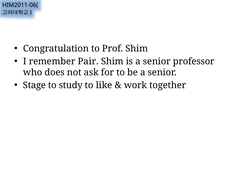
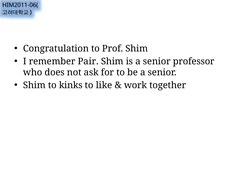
Stage at (34, 86): Stage -> Shim
study: study -> kinks
